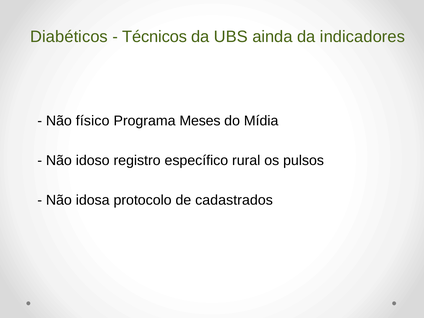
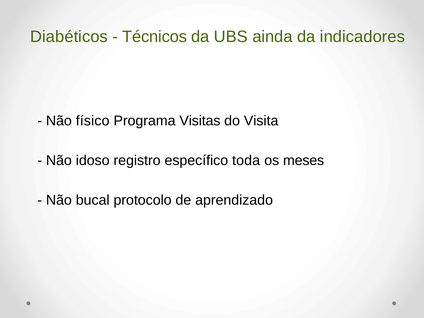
Meses: Meses -> Visitas
Mídia: Mídia -> Visita
rural: rural -> toda
pulsos: pulsos -> meses
idosa: idosa -> bucal
cadastrados: cadastrados -> aprendizado
